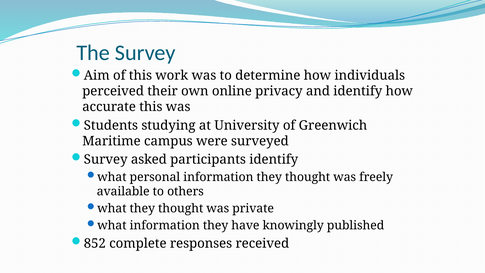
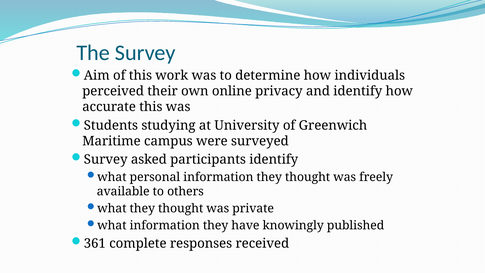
852: 852 -> 361
